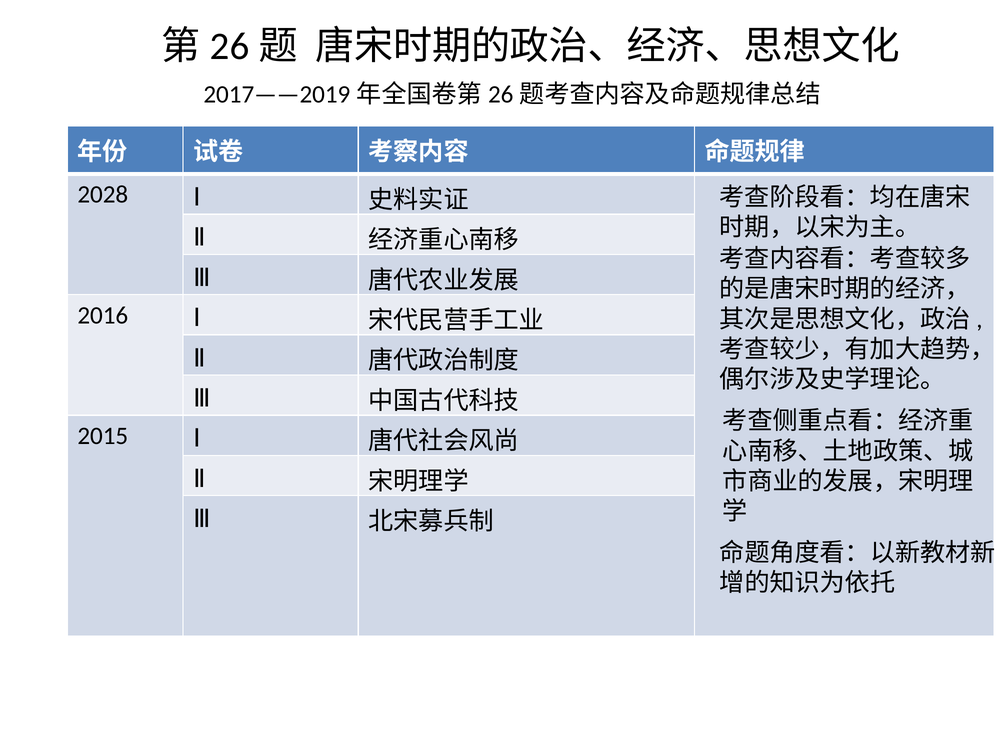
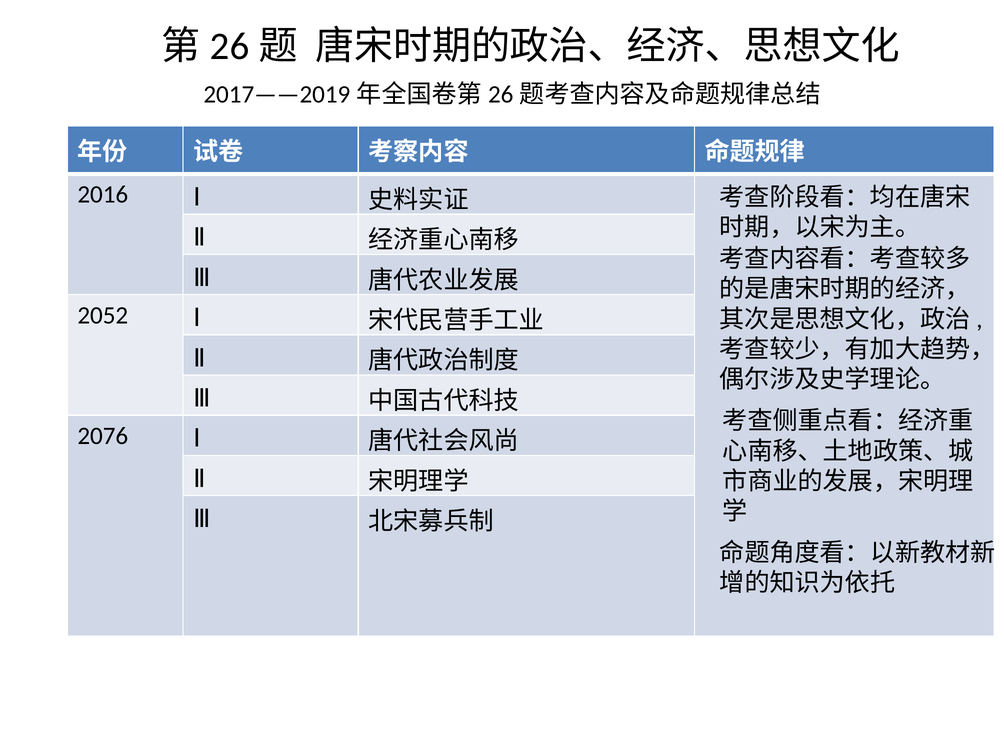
2028: 2028 -> 2016
2016: 2016 -> 2052
2015: 2015 -> 2076
